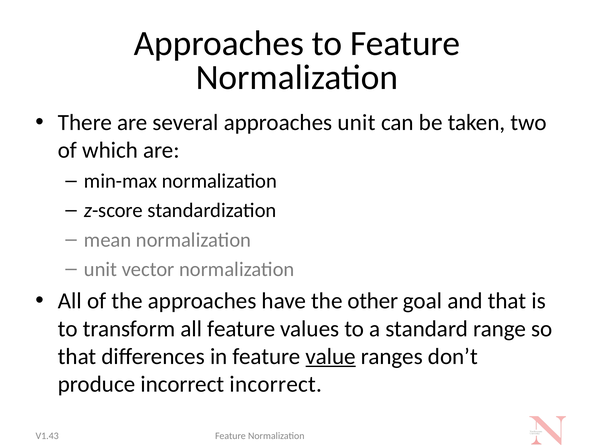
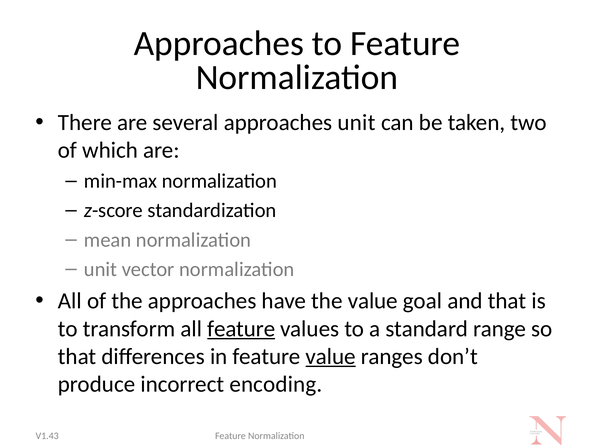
the other: other -> value
feature at (241, 328) underline: none -> present
incorrect incorrect: incorrect -> encoding
